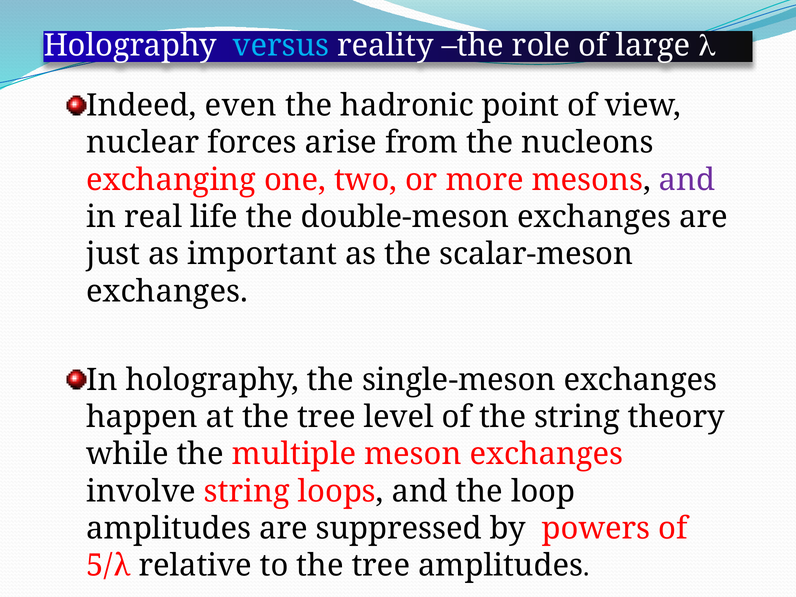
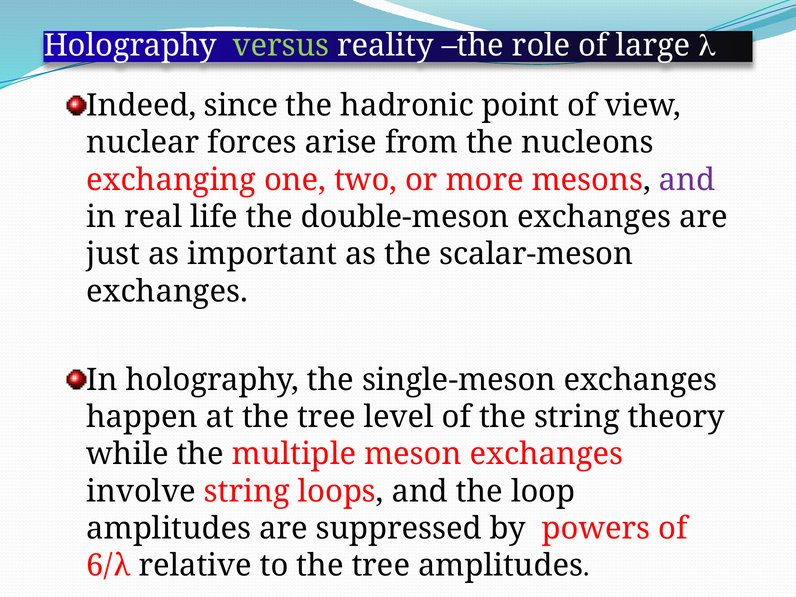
versus colour: light blue -> light green
even: even -> since
5/λ: 5/λ -> 6/λ
